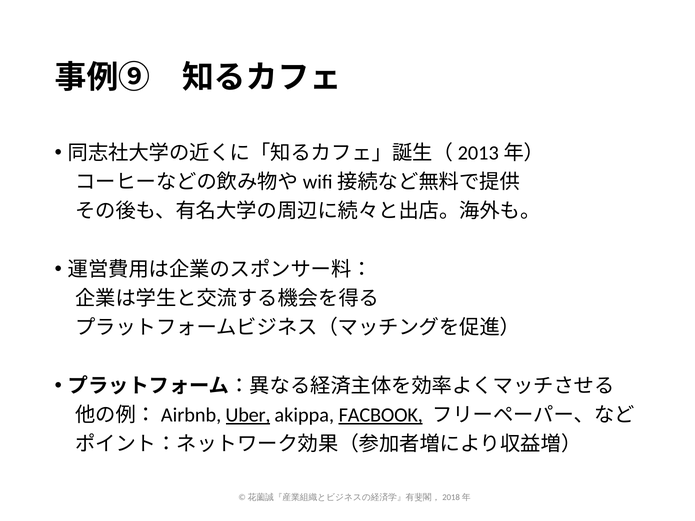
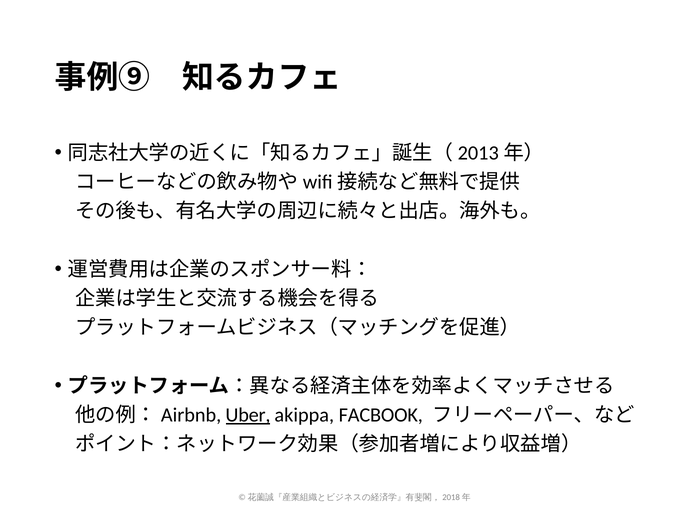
FACBOOK underline: present -> none
